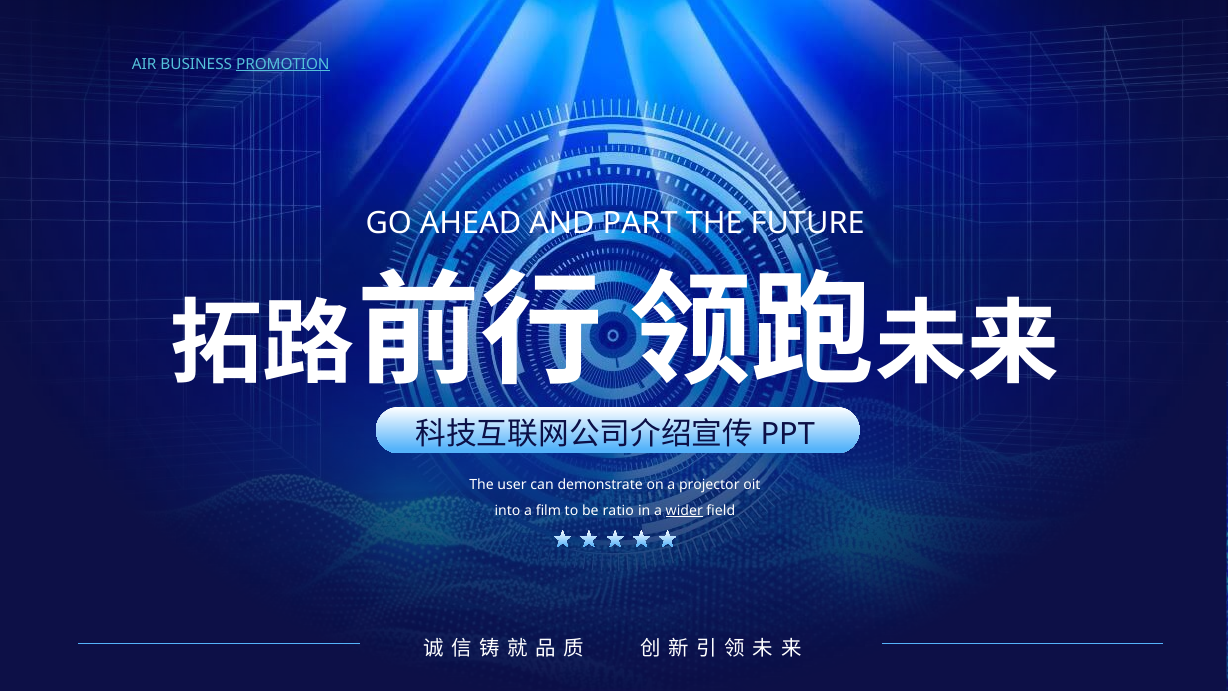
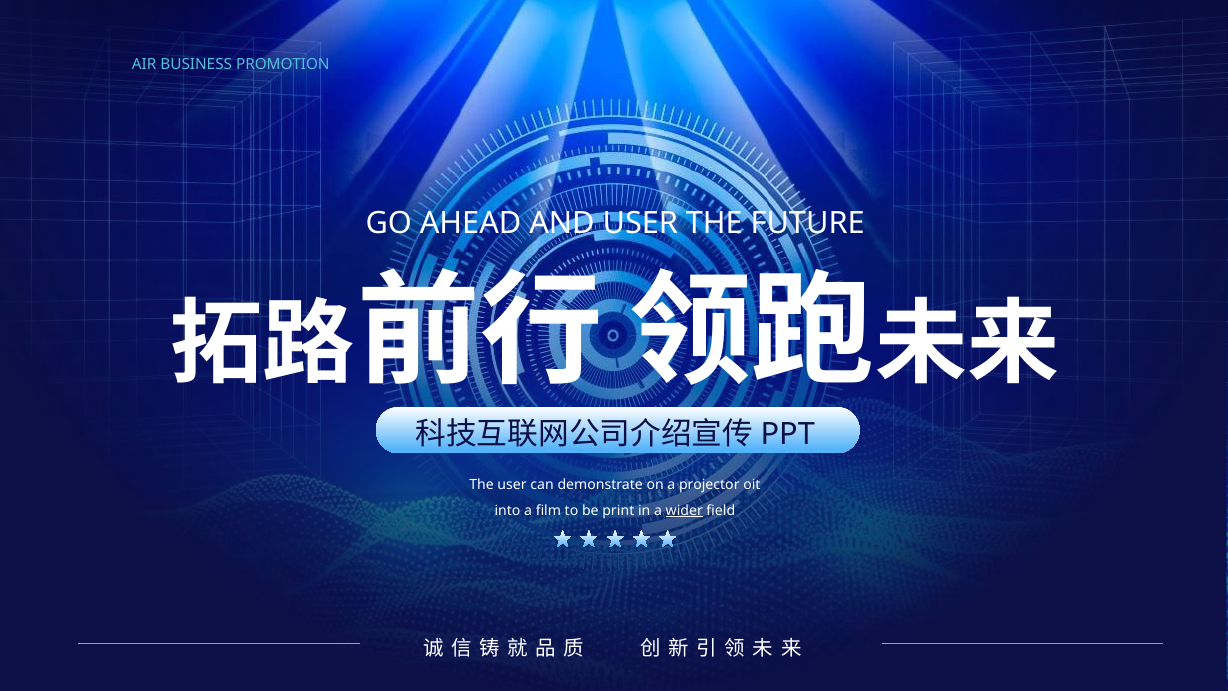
PROMOTION underline: present -> none
AND PART: PART -> USER
ratio: ratio -> print
